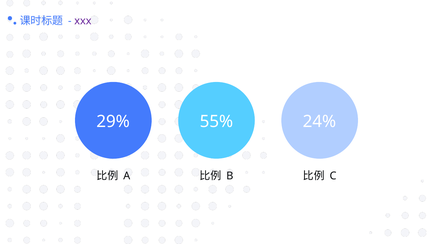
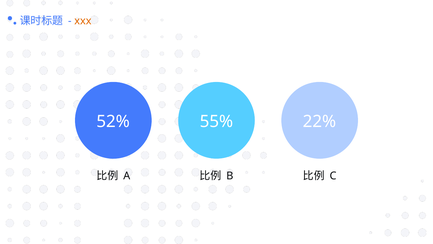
xxx colour: purple -> orange
29%: 29% -> 52%
24%: 24% -> 22%
